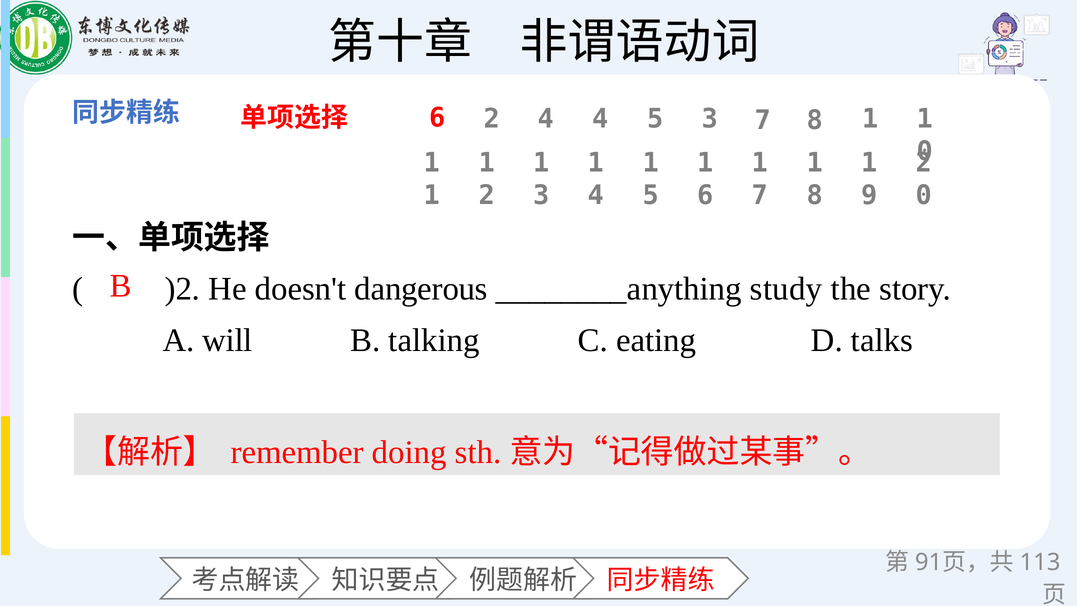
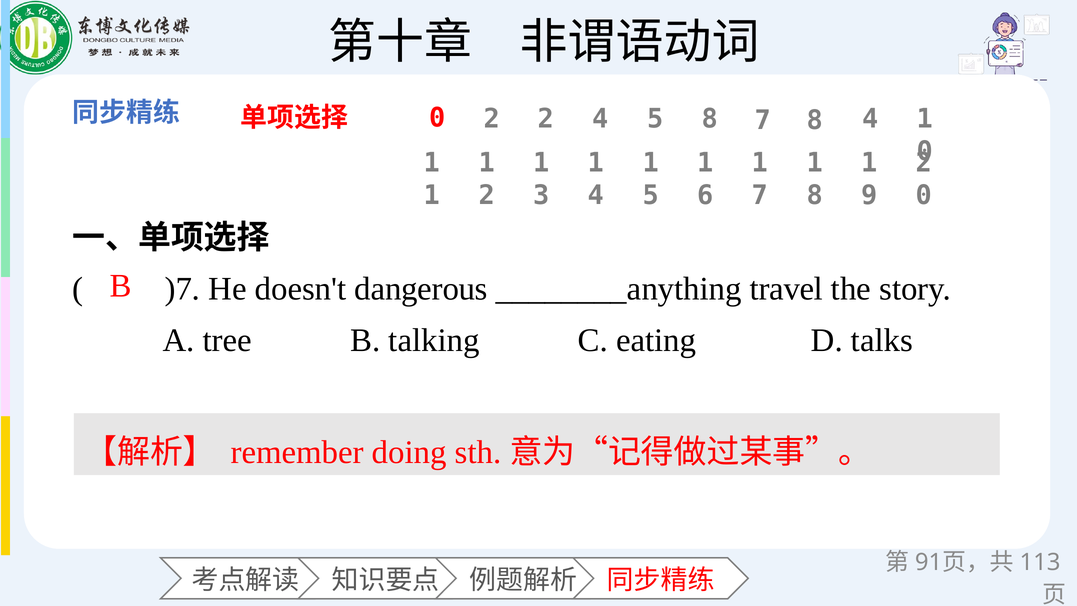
6 at (437, 118): 6 -> 0
2 4: 4 -> 2
5 3: 3 -> 8
7 8 1: 1 -> 4
)2: )2 -> )7
study: study -> travel
will: will -> tree
